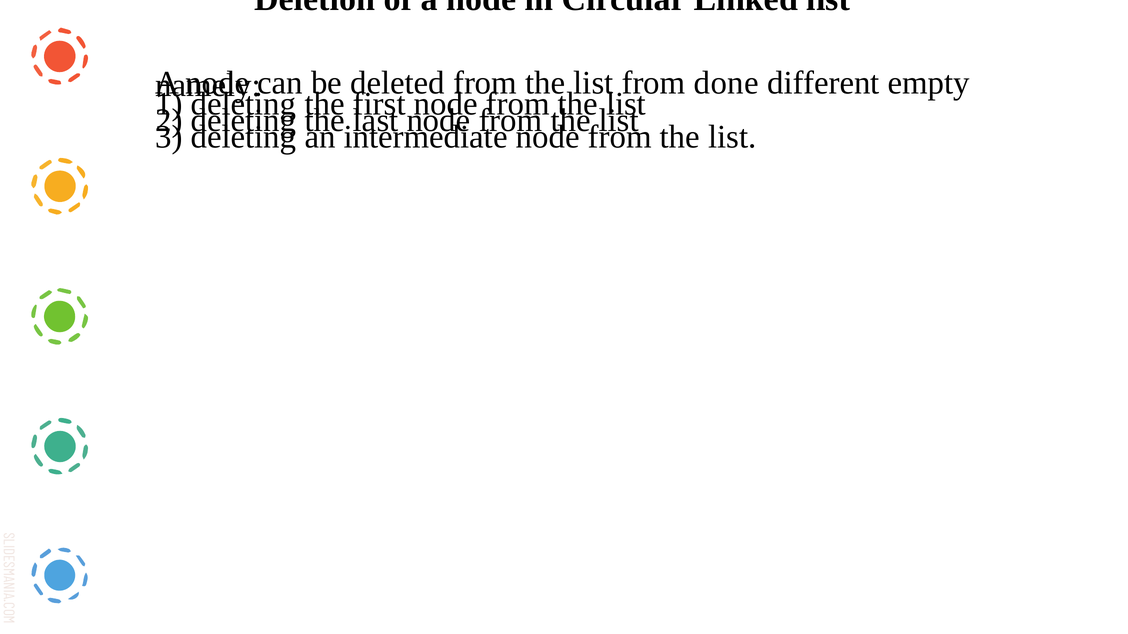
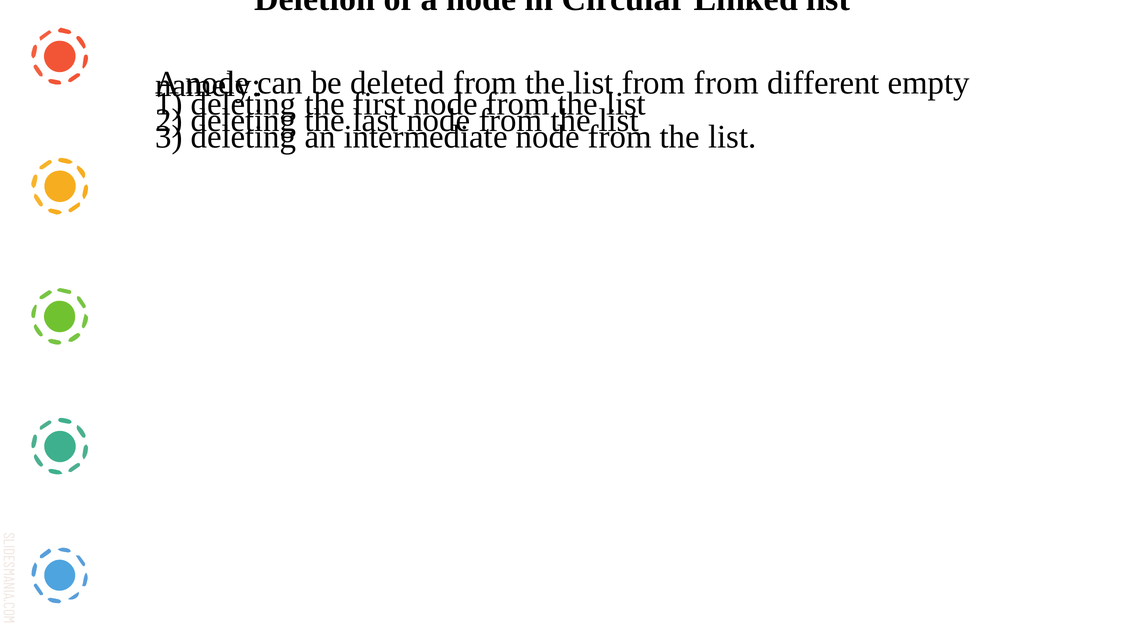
from done: done -> from
